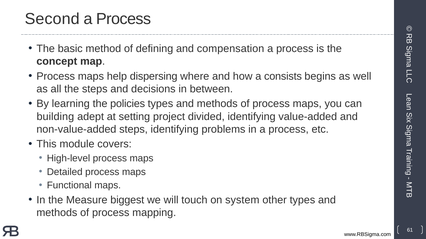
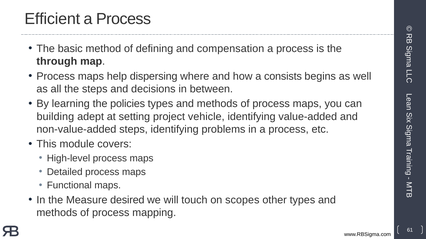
Second: Second -> Efficient
concept: concept -> through
divided: divided -> vehicle
biggest: biggest -> desired
system: system -> scopes
